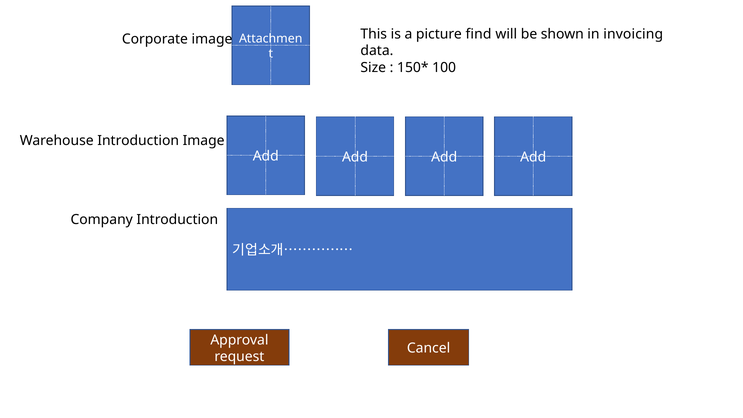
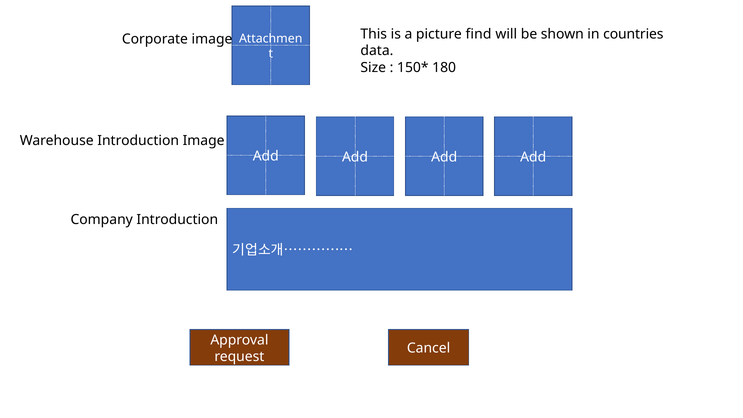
invoicing: invoicing -> countries
100: 100 -> 180
